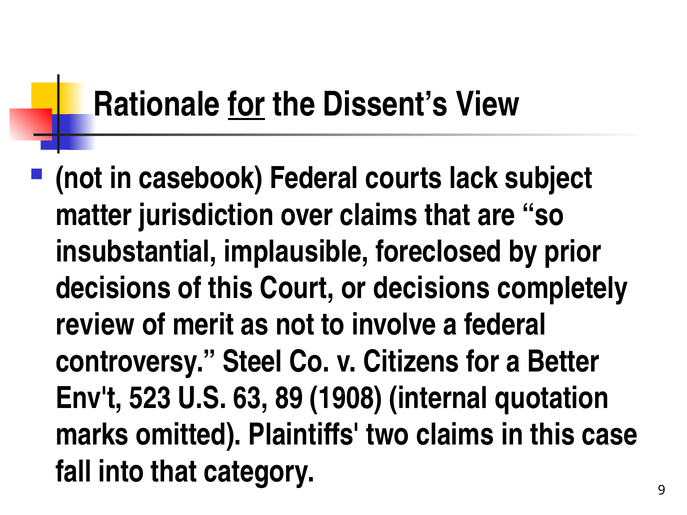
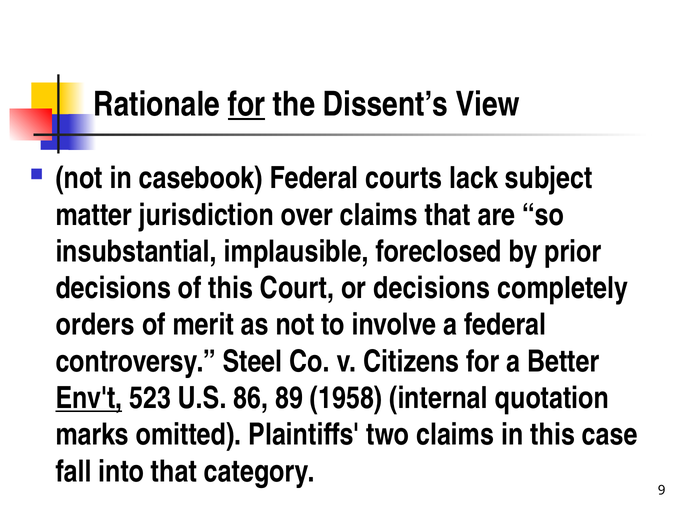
review: review -> orders
Env't underline: none -> present
63: 63 -> 86
1908: 1908 -> 1958
